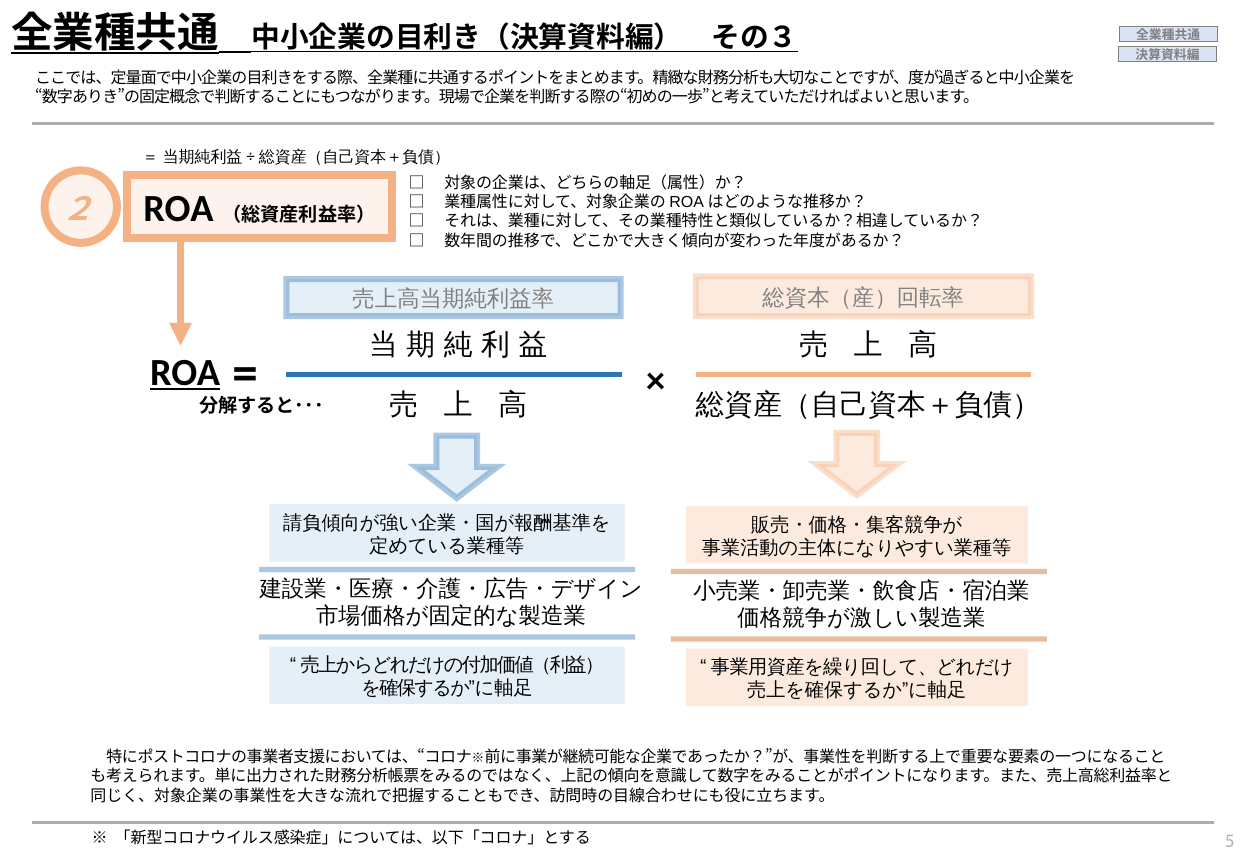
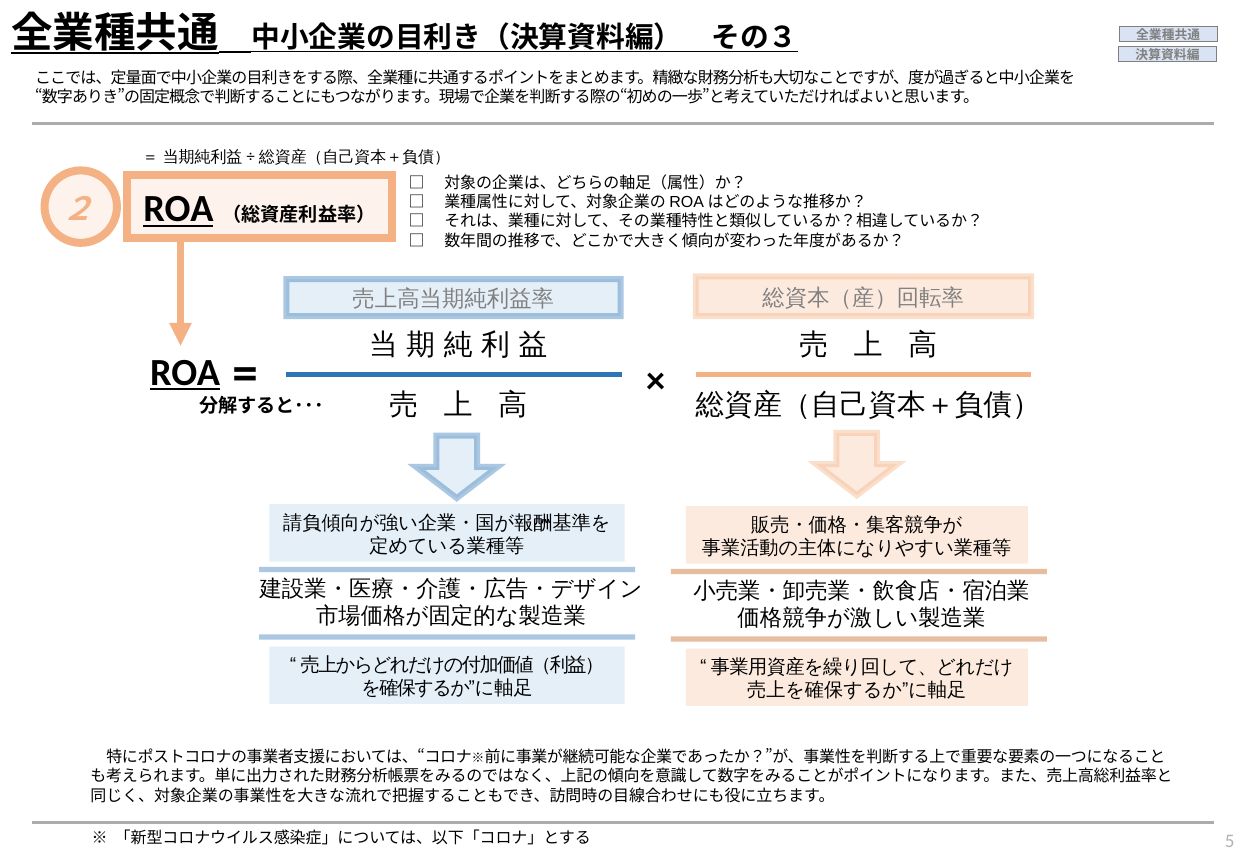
ROA at (178, 209) underline: none -> present
